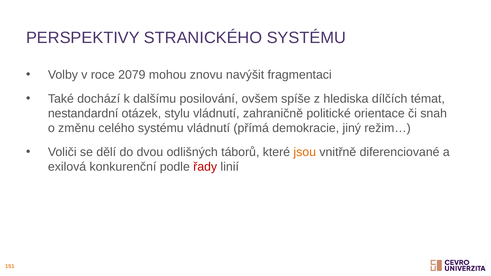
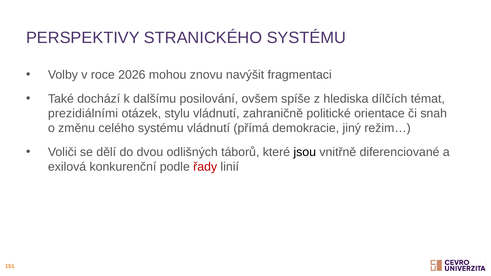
2079: 2079 -> 2026
nestandardní: nestandardní -> prezidiálními
jsou colour: orange -> black
